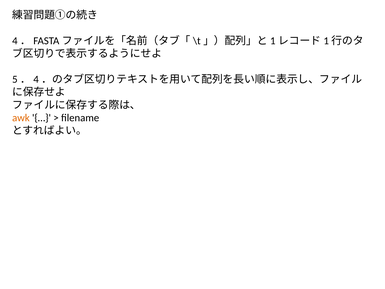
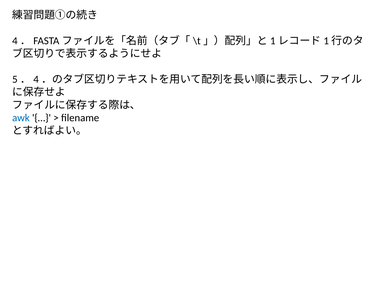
awk colour: orange -> blue
